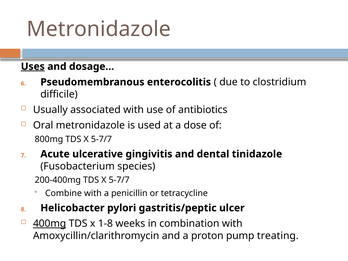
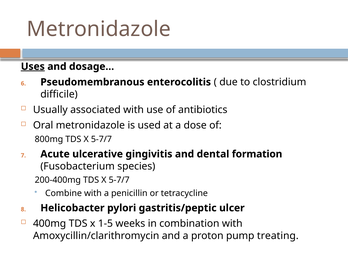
tinidazole: tinidazole -> formation
400mg underline: present -> none
1-8: 1-8 -> 1-5
